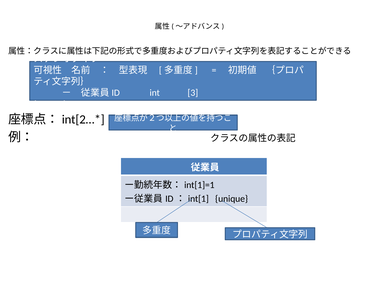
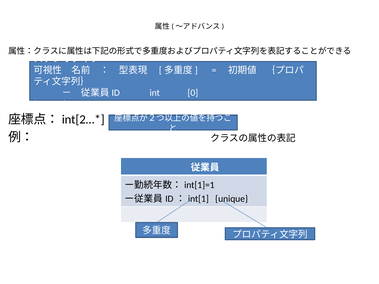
3: 3 -> 0
